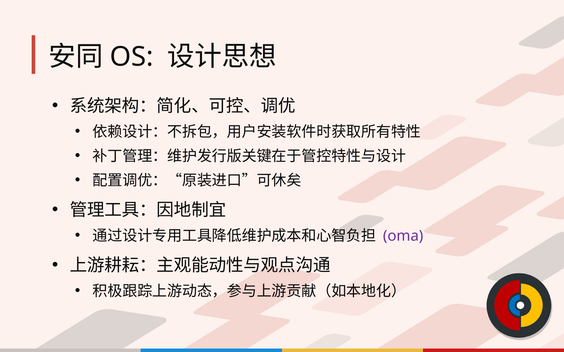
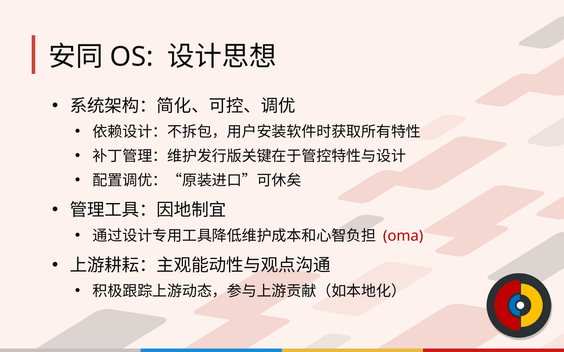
oma colour: purple -> red
